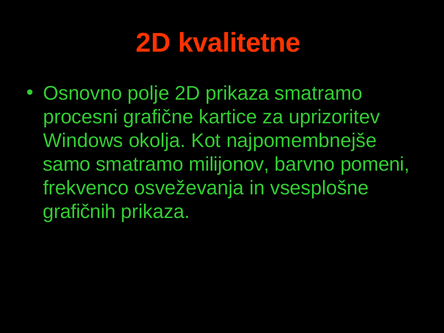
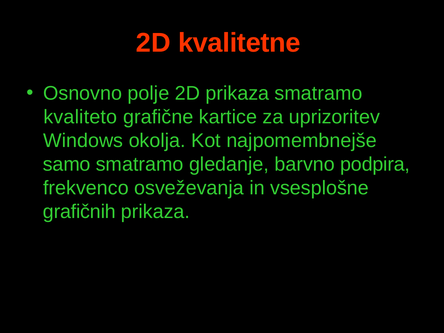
procesni: procesni -> kvaliteto
milijonov: milijonov -> gledanje
pomeni: pomeni -> podpira
